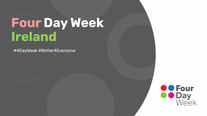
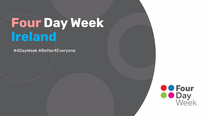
Ireland colour: light green -> light blue
